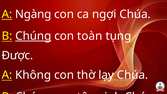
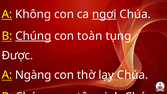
Ngàng: Ngàng -> Không
ngợi underline: none -> present
Không: Không -> Ngàng
